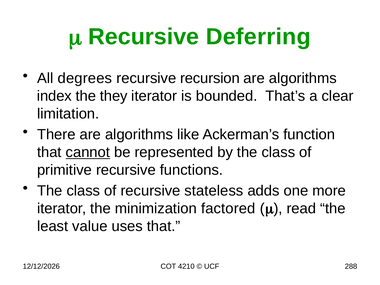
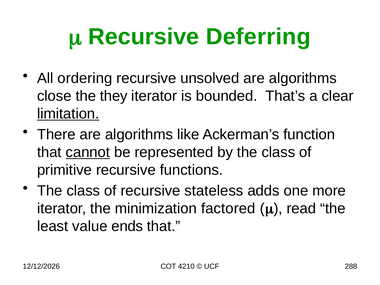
degrees: degrees -> ordering
recursion: recursion -> unsolved
index: index -> close
limitation underline: none -> present
uses: uses -> ends
